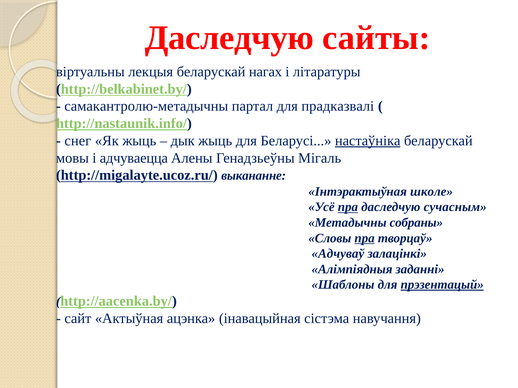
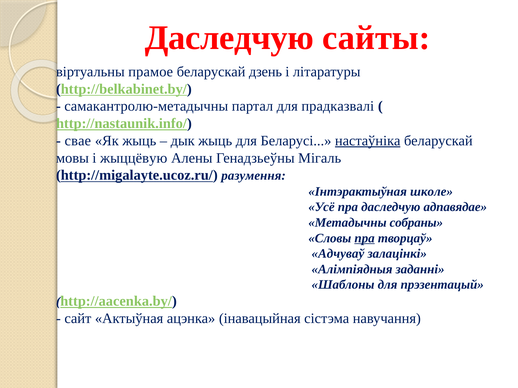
лекцыя: лекцыя -> прамое
нагах: нагах -> дзень
снег: снег -> свае
адчуваецца: адчуваецца -> жыццёвую
выкананне: выкананне -> разумення
пра at (348, 207) underline: present -> none
сучасным: сучасным -> адпавядае
прэзентацый underline: present -> none
